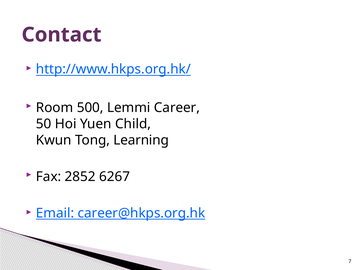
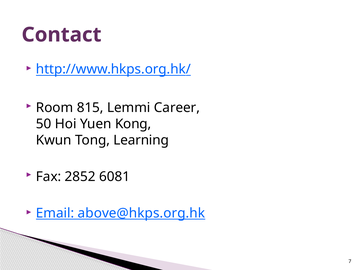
500: 500 -> 815
Child: Child -> Kong
6267: 6267 -> 6081
career@hkps.org.hk: career@hkps.org.hk -> above@hkps.org.hk
